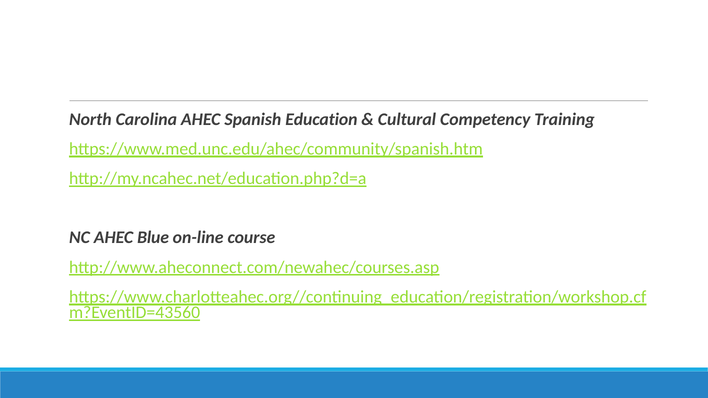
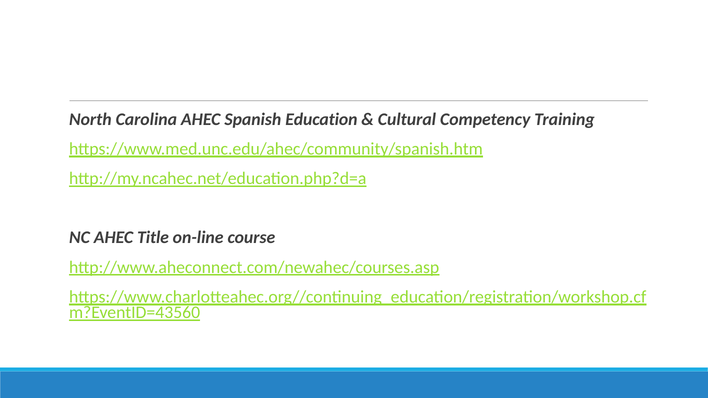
Blue: Blue -> Title
